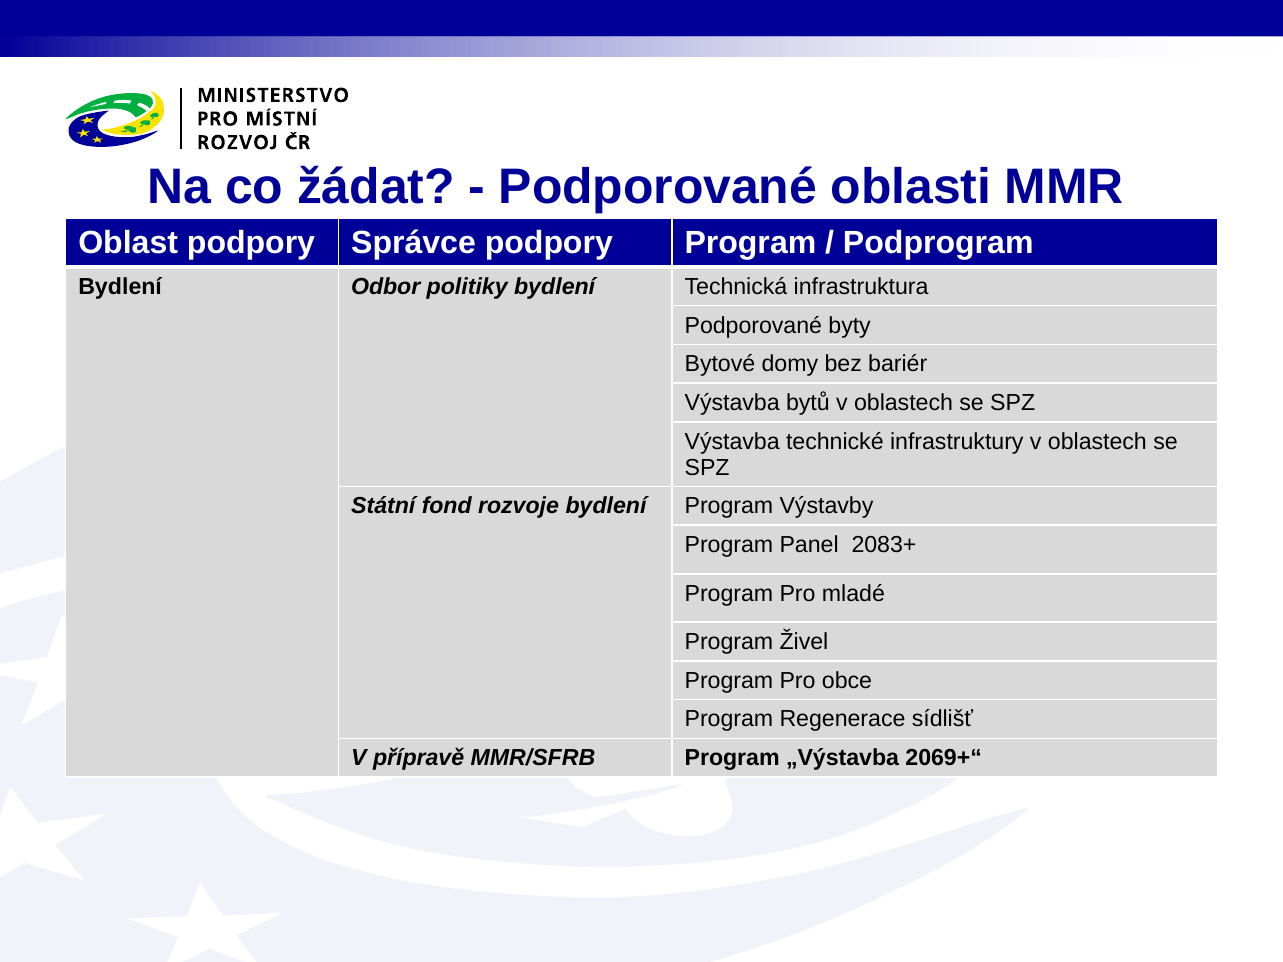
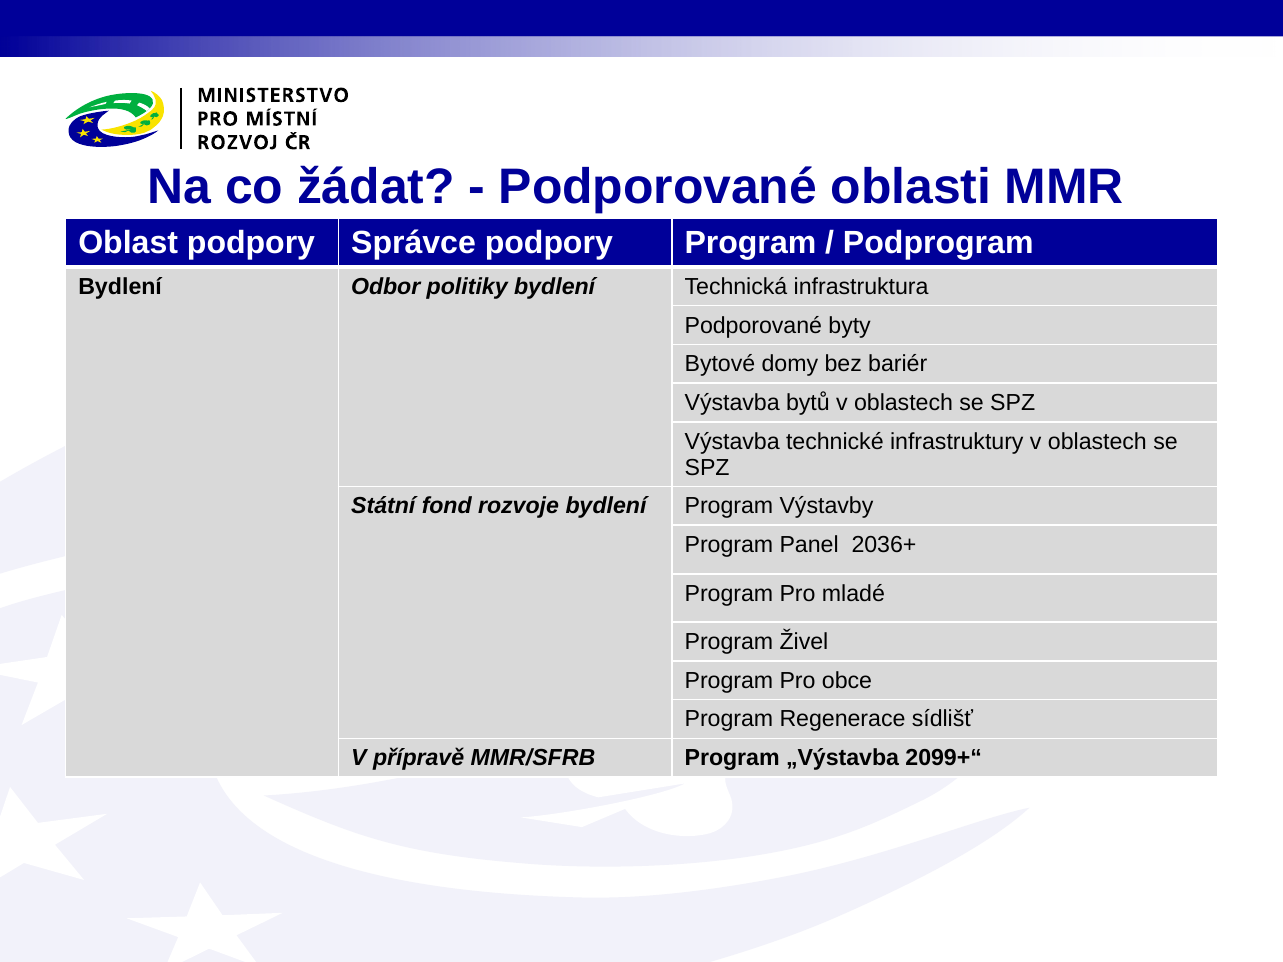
2083+: 2083+ -> 2036+
2069+“: 2069+“ -> 2099+“
